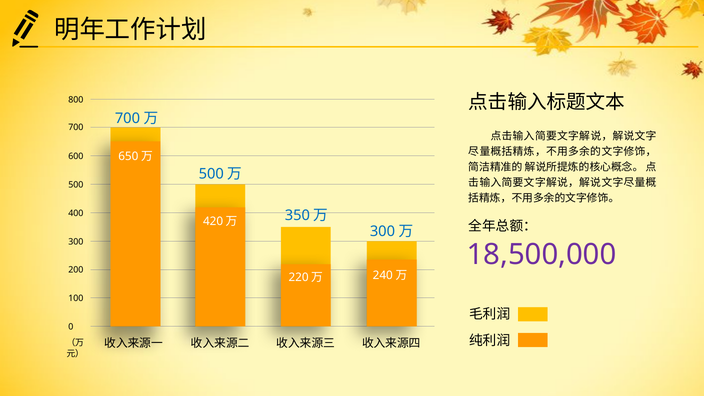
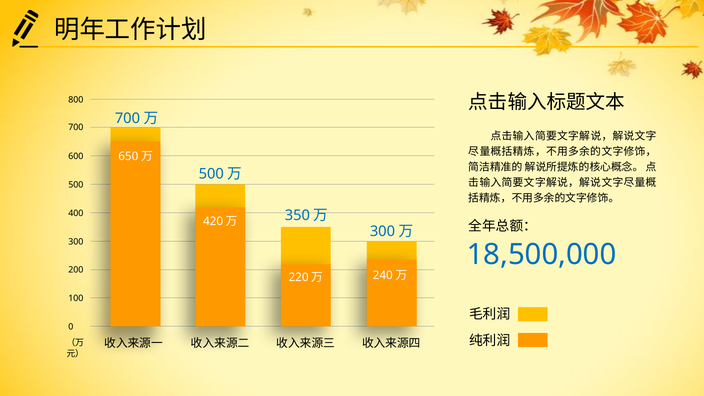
18,500,000 colour: purple -> blue
